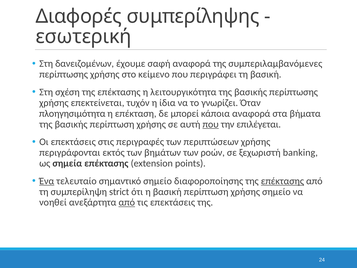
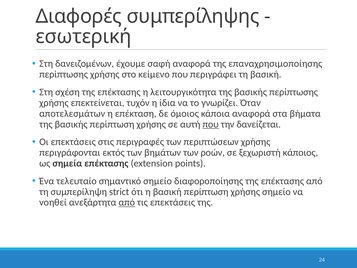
συμπεριλαμβανόμενες: συμπεριλαμβανόμενες -> επαναχρησιμοποίησης
πλοηγησιμότητα: πλοηγησιμότητα -> αποτελεσμάτων
μπορεί: μπορεί -> όμοιος
επιλέγεται: επιλέγεται -> δανείζεται
banking: banking -> κάποιος
Ένα underline: present -> none
επέκτασης at (282, 181) underline: present -> none
